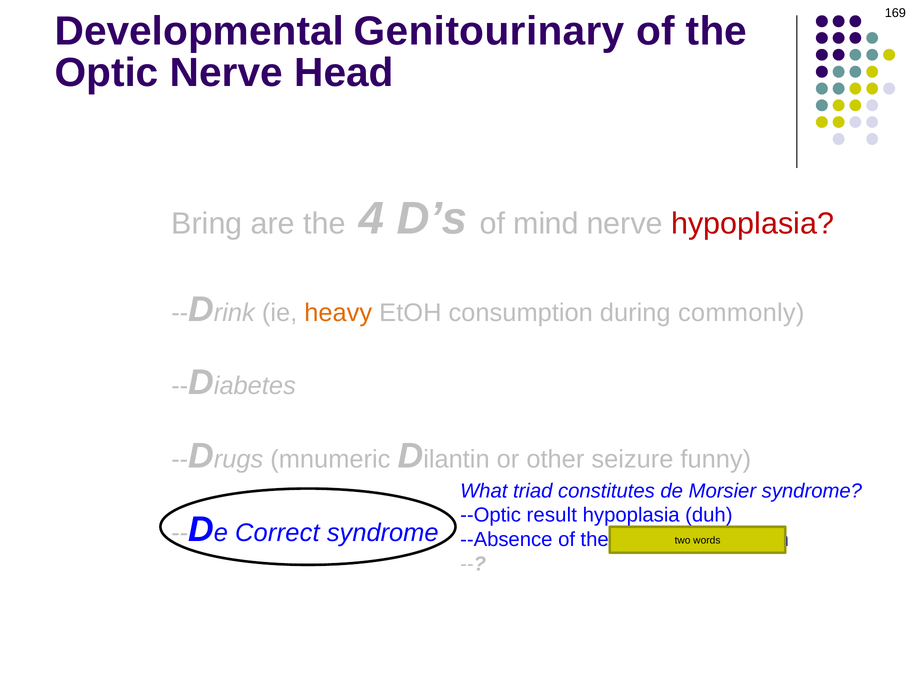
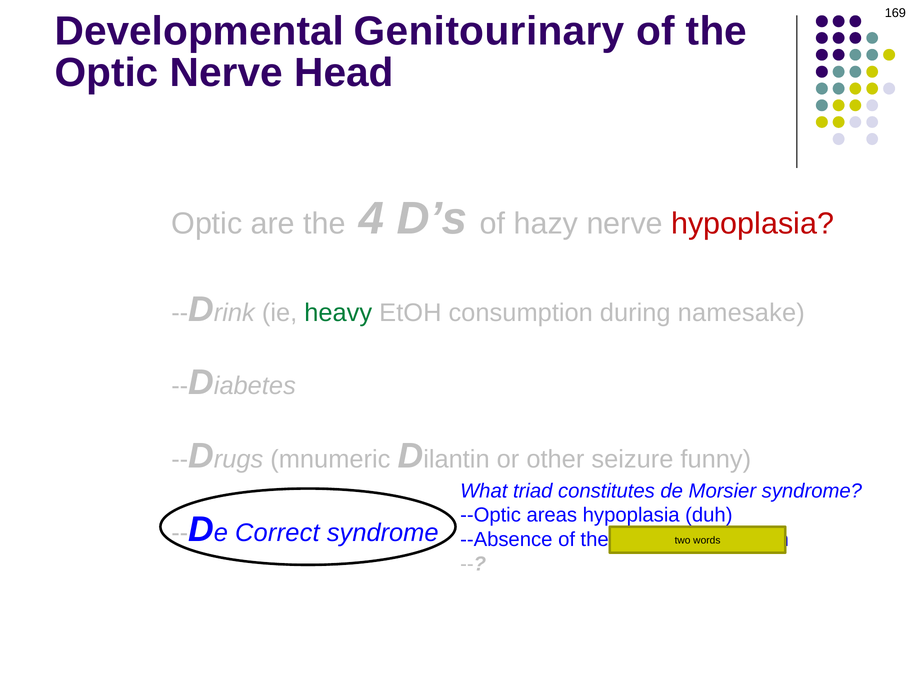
Bring at (207, 223): Bring -> Optic
mind: mind -> hazy
heavy colour: orange -> green
commonly: commonly -> namesake
result: result -> areas
